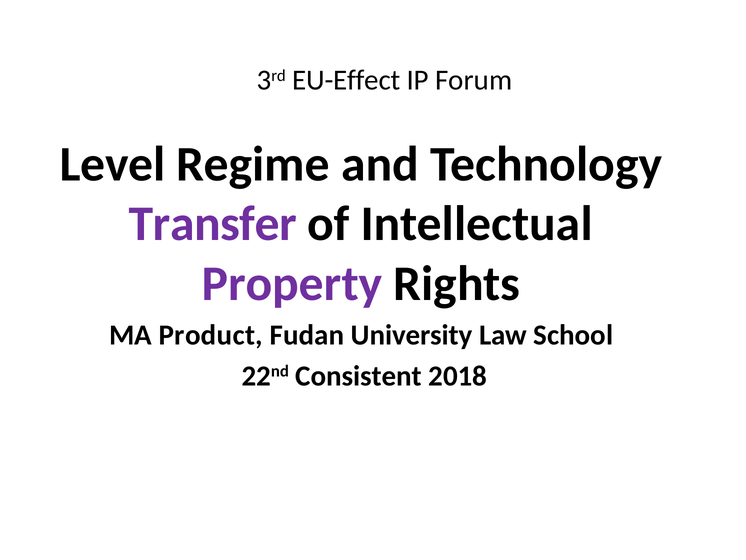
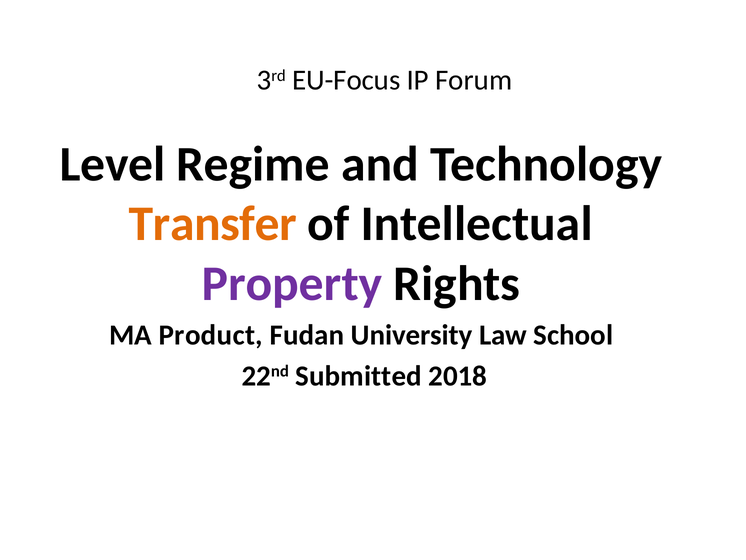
EU-Effect: EU-Effect -> EU-Focus
Transfer colour: purple -> orange
Consistent: Consistent -> Submitted
